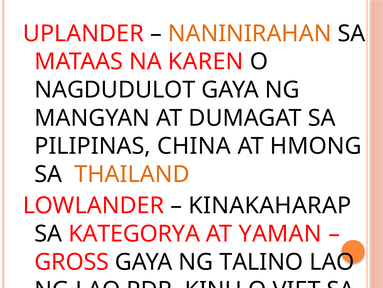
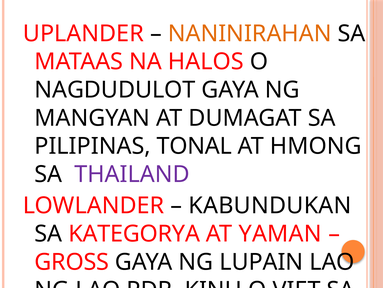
KAREN: KAREN -> HALOS
CHINA: CHINA -> TONAL
THAILAND colour: orange -> purple
KINAKAHARAP: KINAKAHARAP -> KABUNDUKAN
TALINO: TALINO -> LUPAIN
